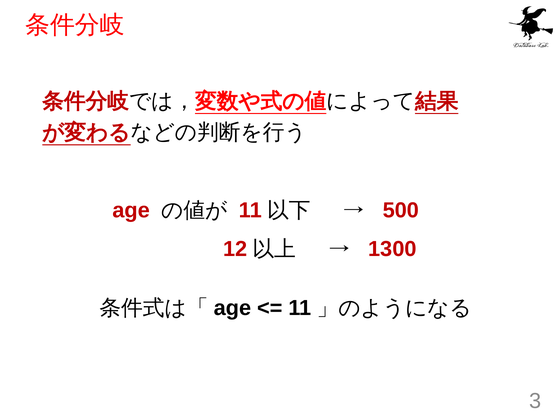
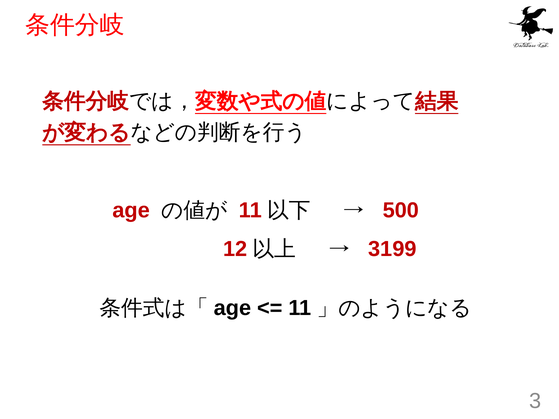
1300: 1300 -> 3199
